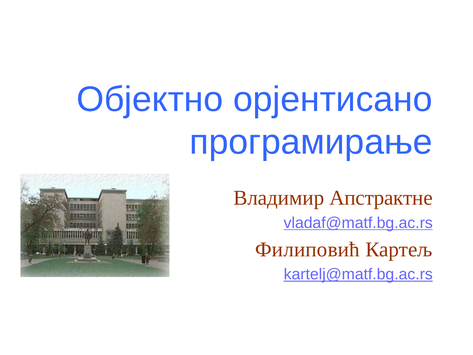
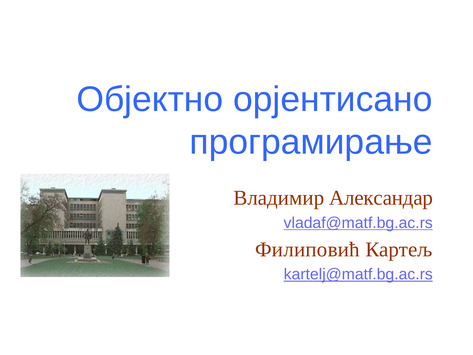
Апстрактне: Апстрактне -> Александар
